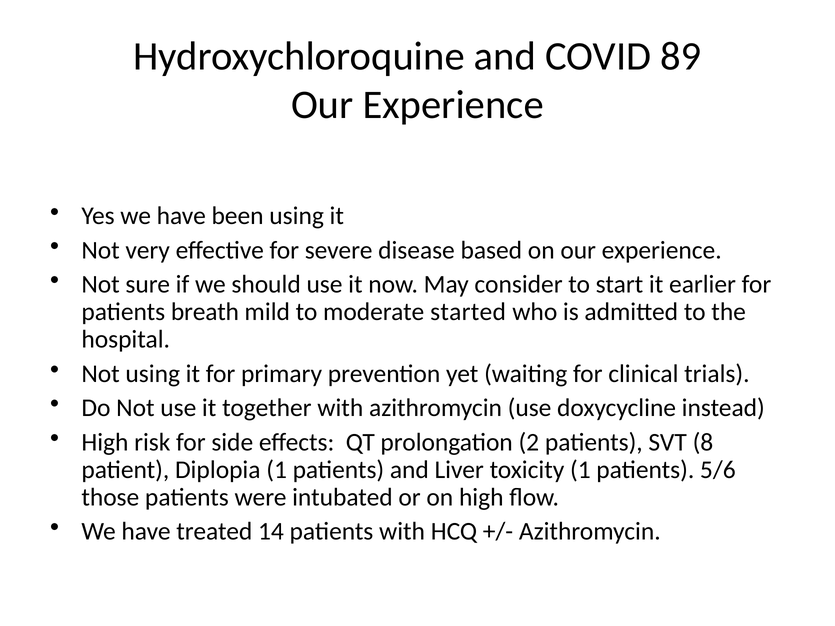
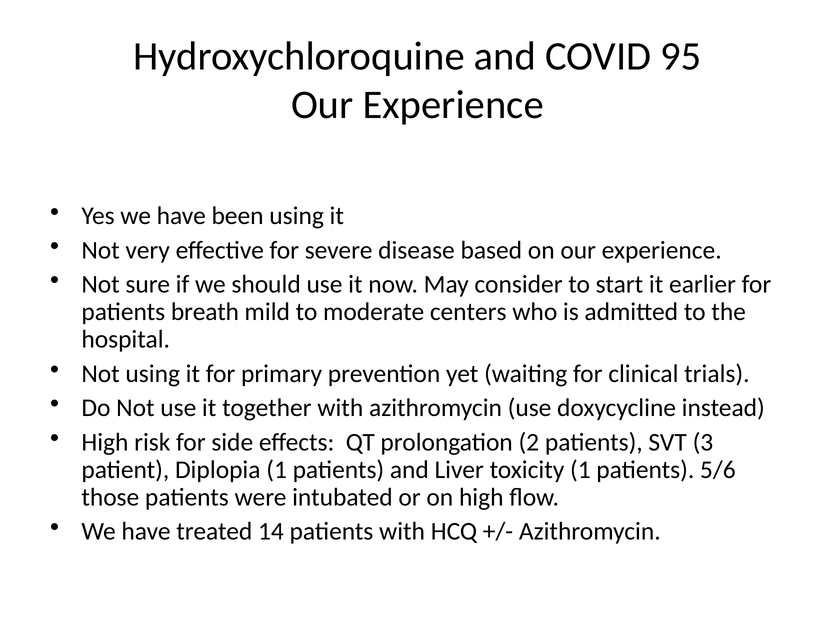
89: 89 -> 95
started: started -> centers
8: 8 -> 3
